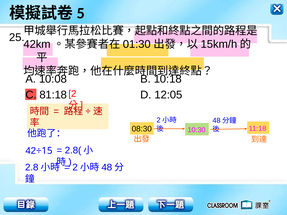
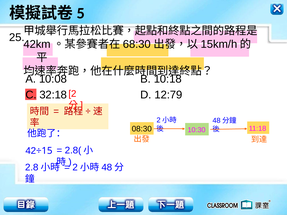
01:30: 01:30 -> 68:30
81:18: 81:18 -> 32:18
12:05: 12:05 -> 12:79
